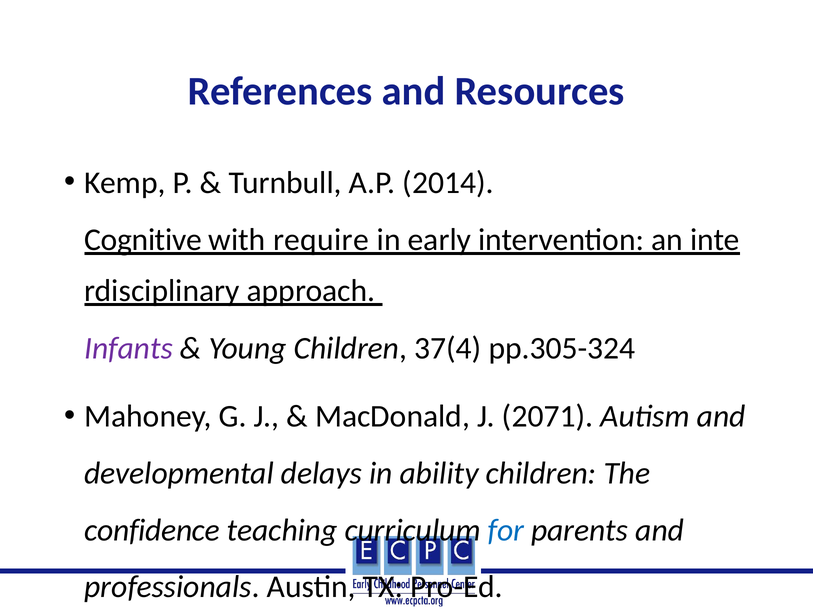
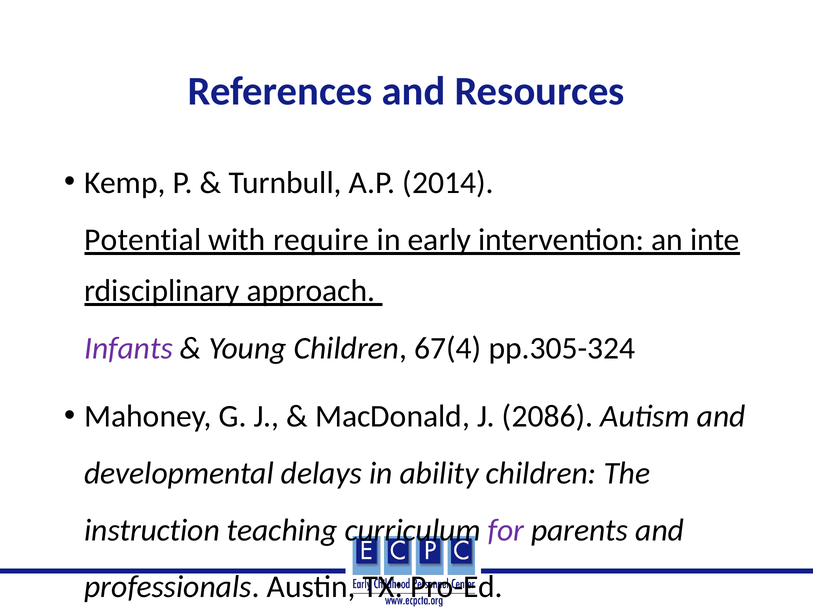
Cognitive: Cognitive -> Potential
37(4: 37(4 -> 67(4
2071: 2071 -> 2086
confidence: confidence -> instruction
for colour: blue -> purple
